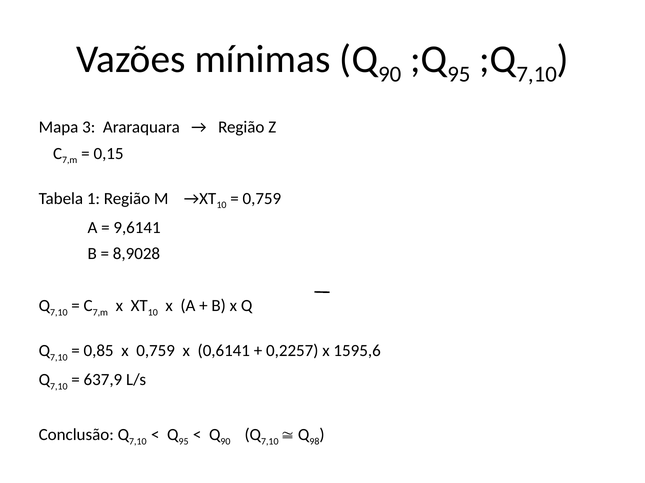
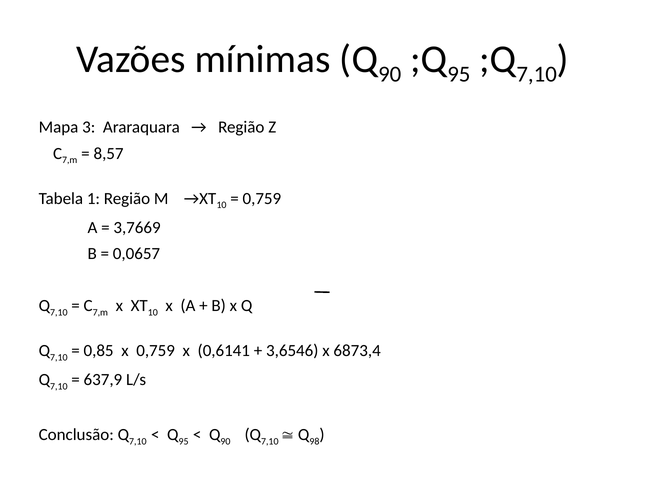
0,15: 0,15 -> 8,57
9,6141: 9,6141 -> 3,7669
8,9028: 8,9028 -> 0,0657
0,2257: 0,2257 -> 3,6546
1595,6: 1595,6 -> 6873,4
